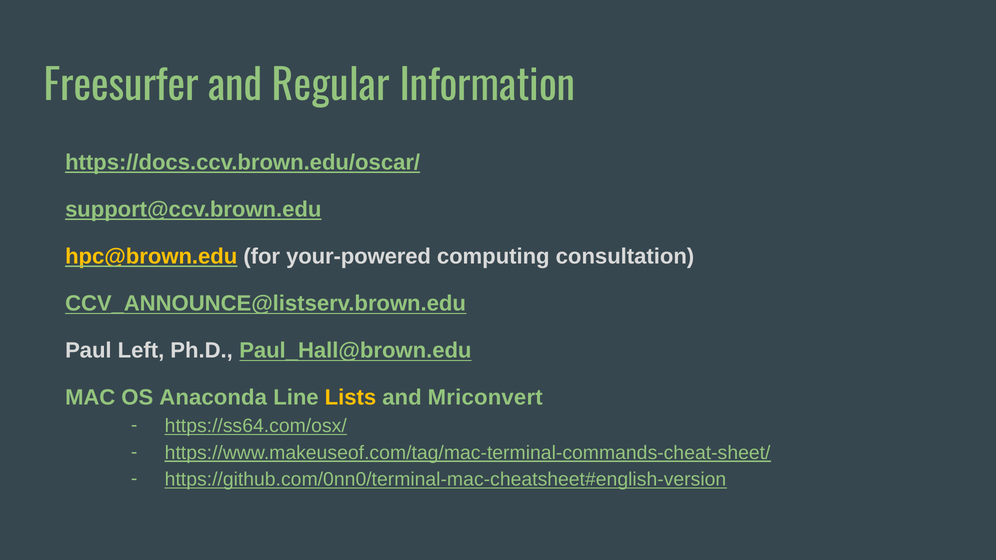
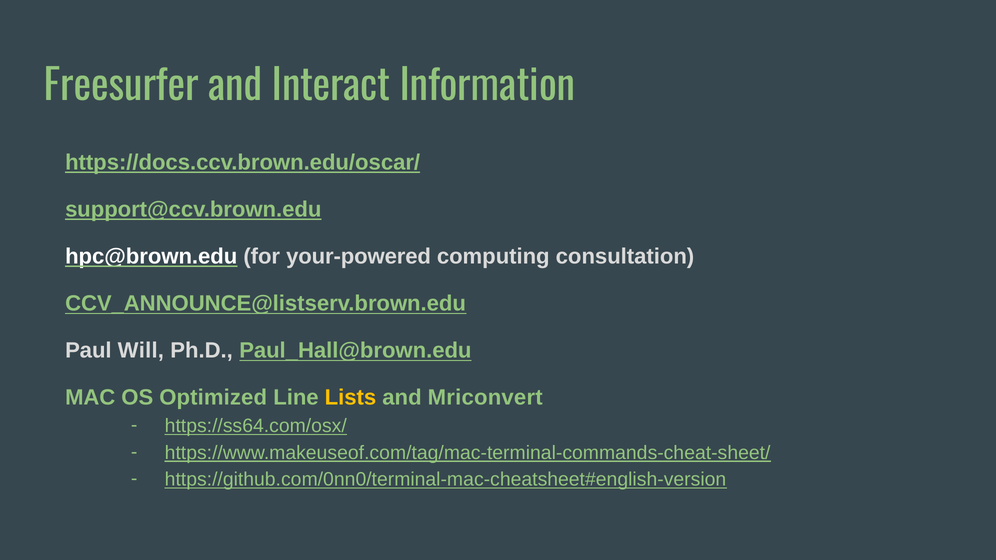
Regular: Regular -> Interact
hpc@brown.edu colour: yellow -> white
Left: Left -> Will
Anaconda: Anaconda -> Optimized
